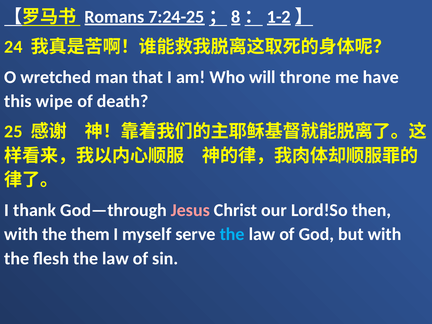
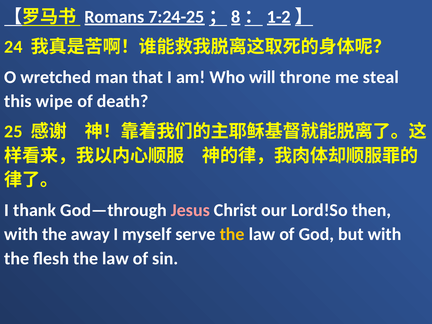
have: have -> steal
them: them -> away
the at (232, 234) colour: light blue -> yellow
